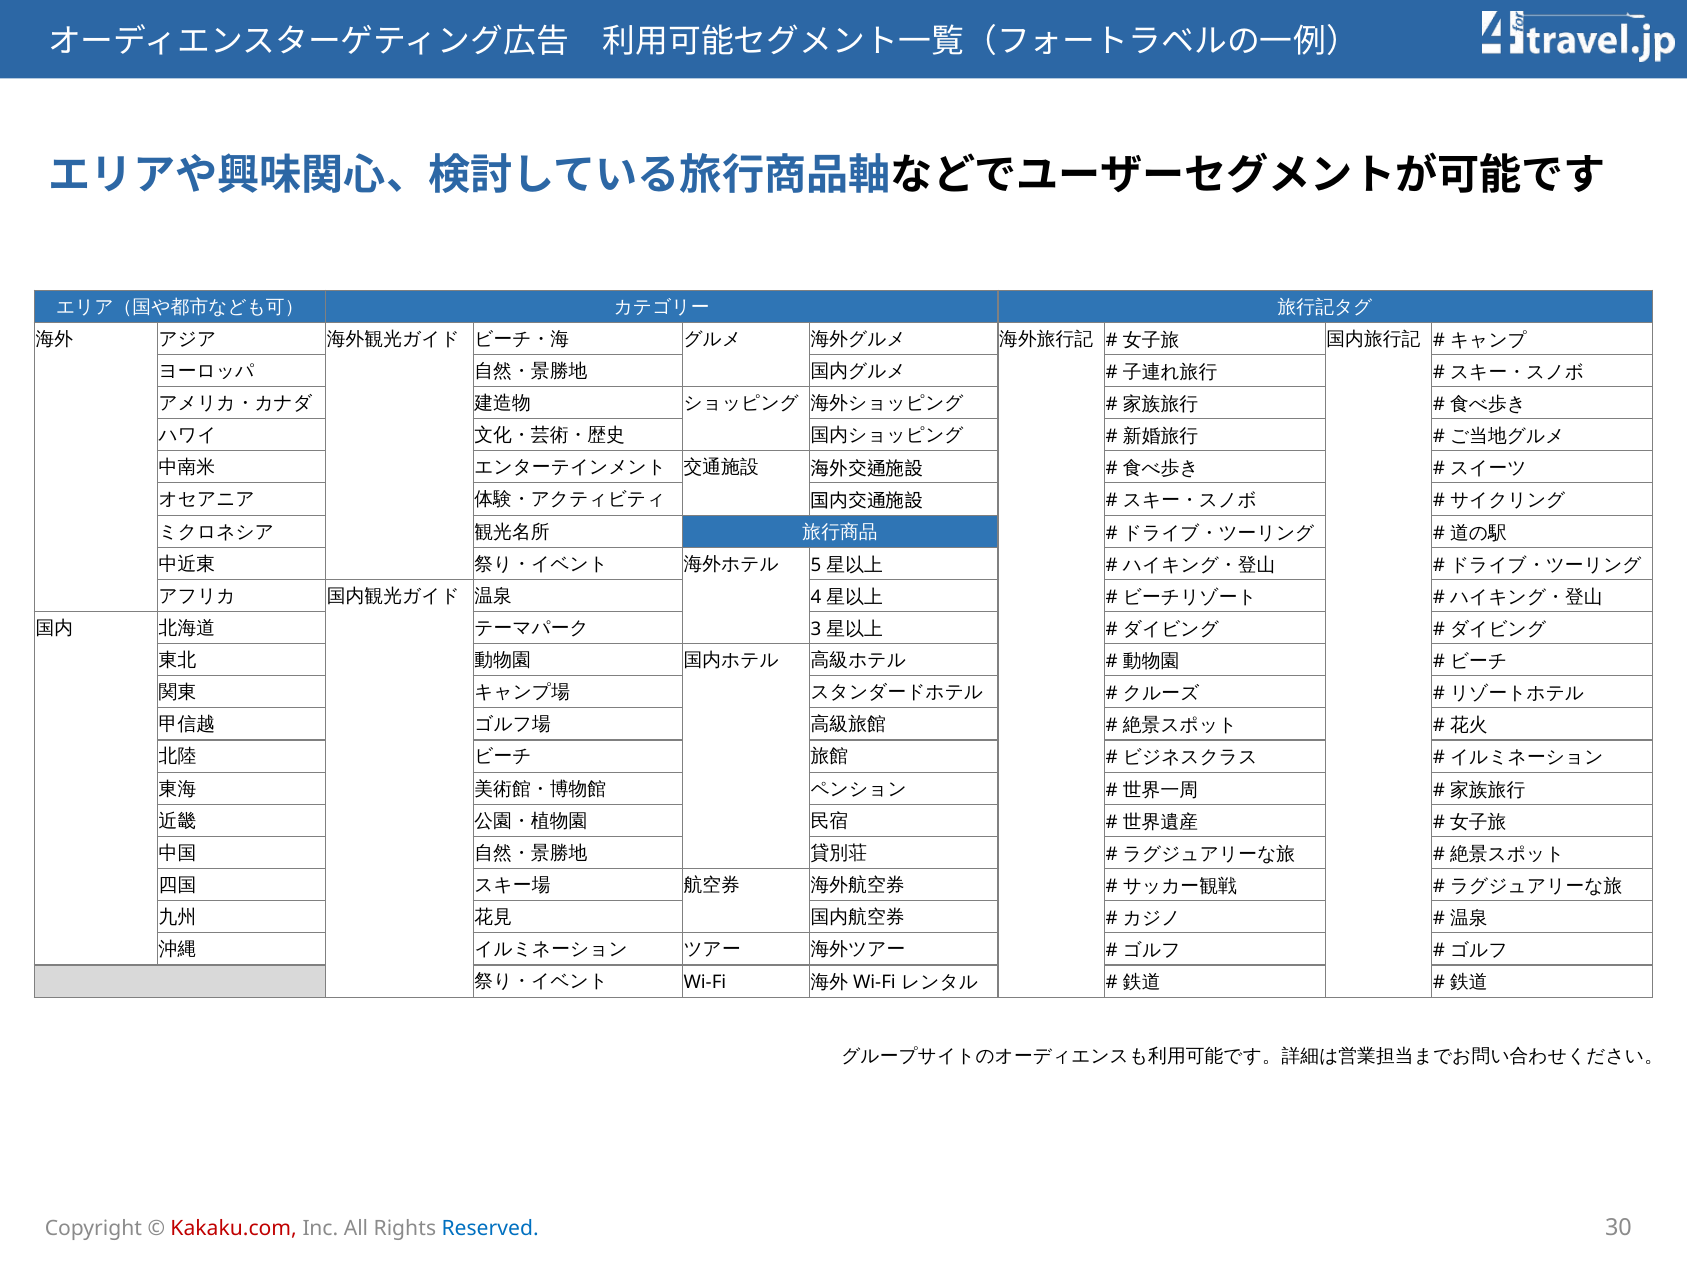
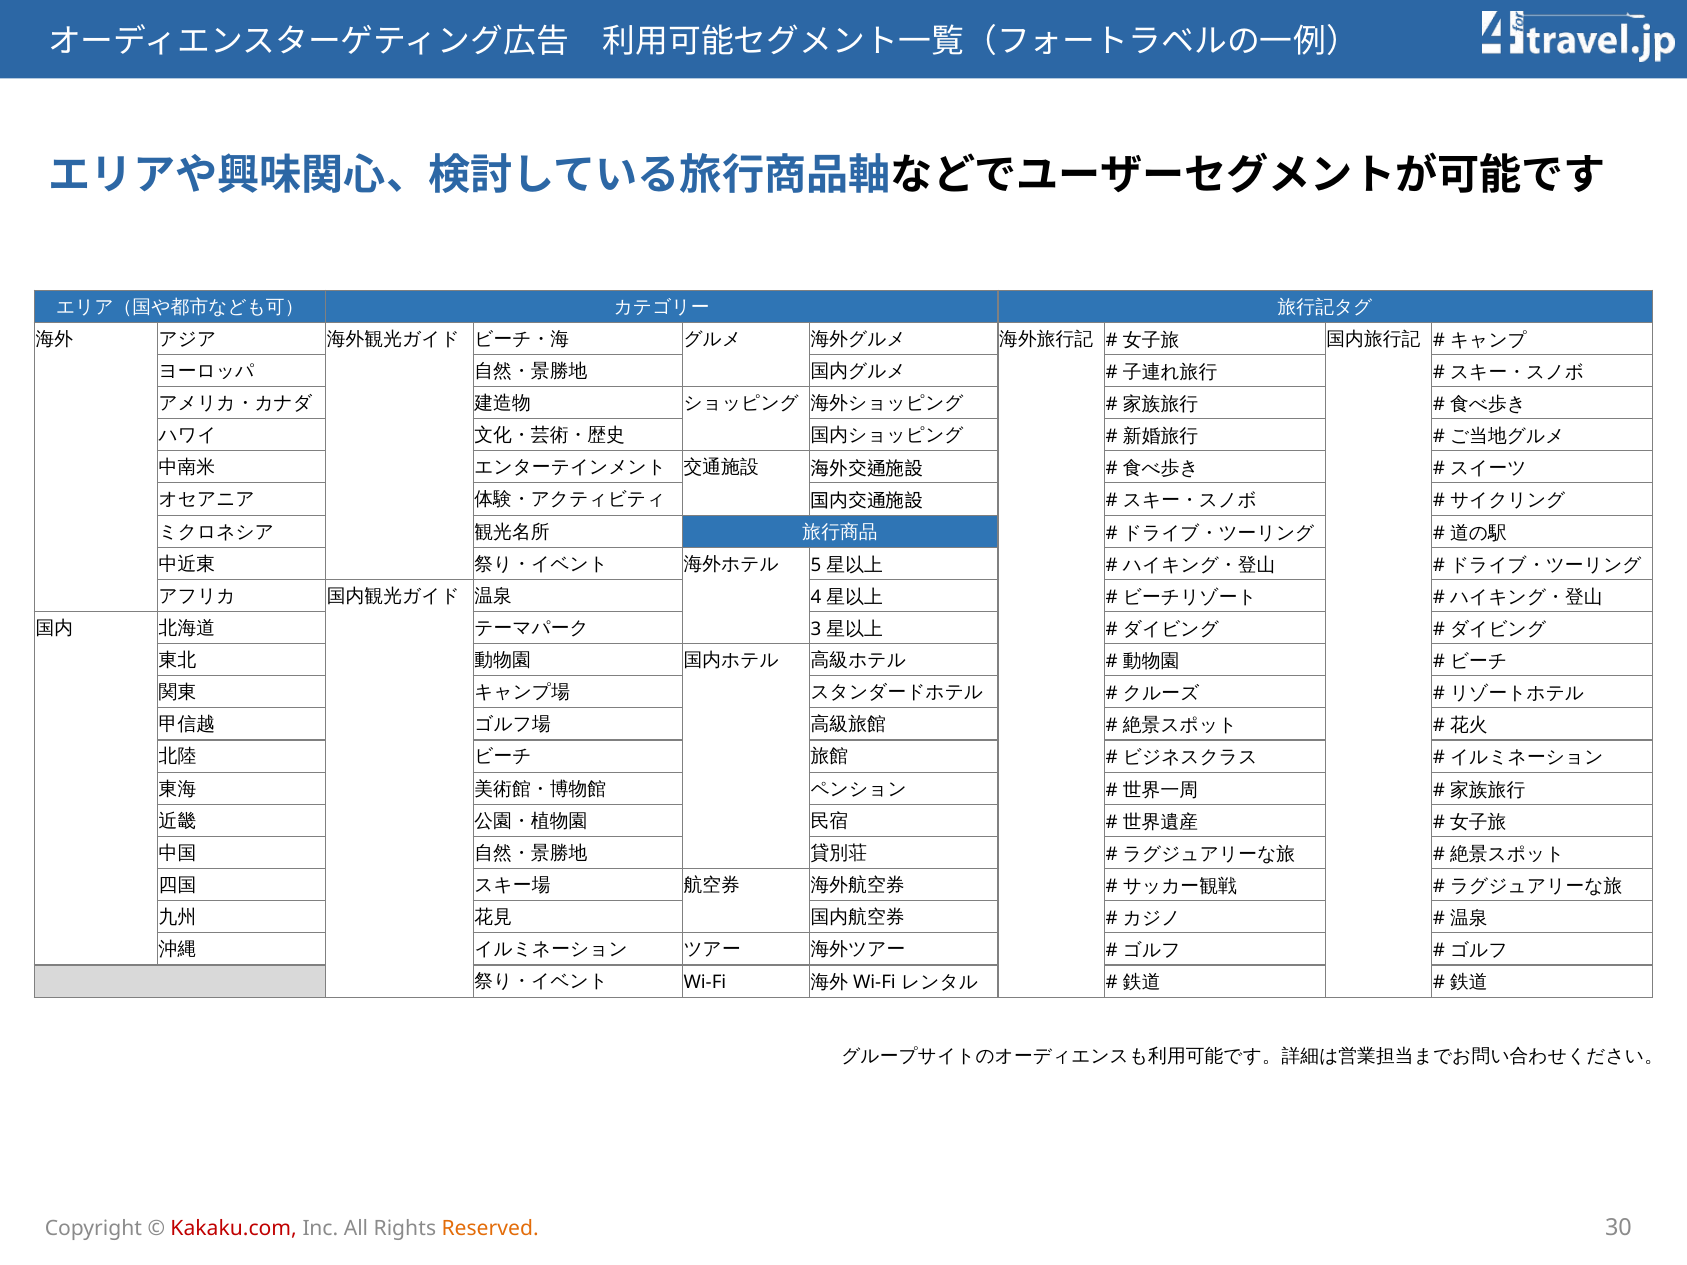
Reserved colour: blue -> orange
